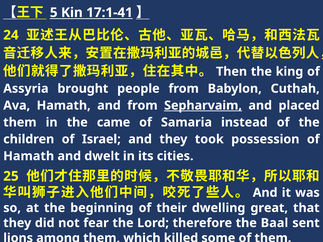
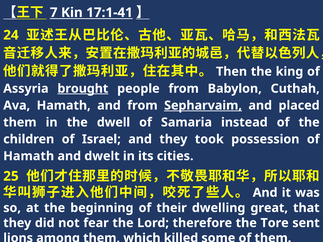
5: 5 -> 7
brought underline: none -> present
came: came -> dwell
Baal: Baal -> Tore
